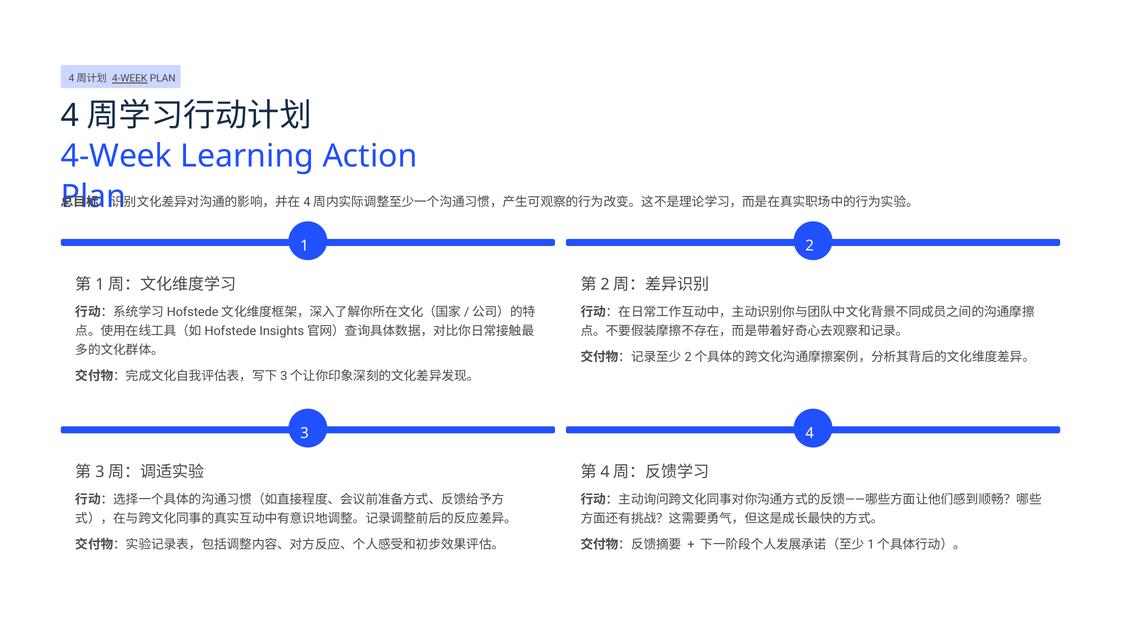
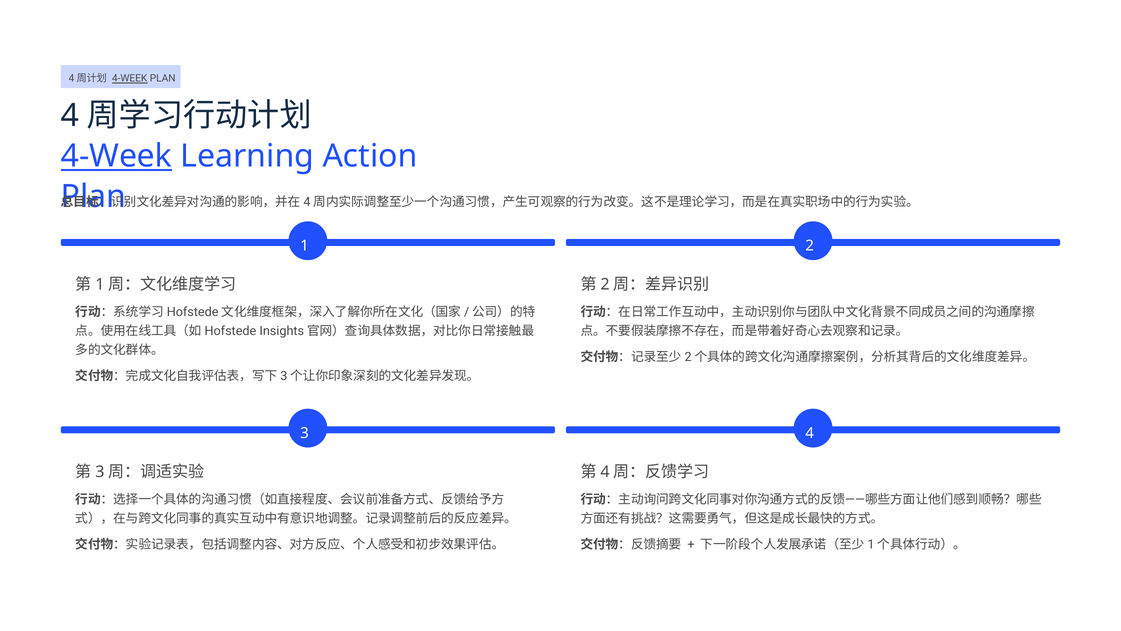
4-Week at (116, 156) underline: none -> present
